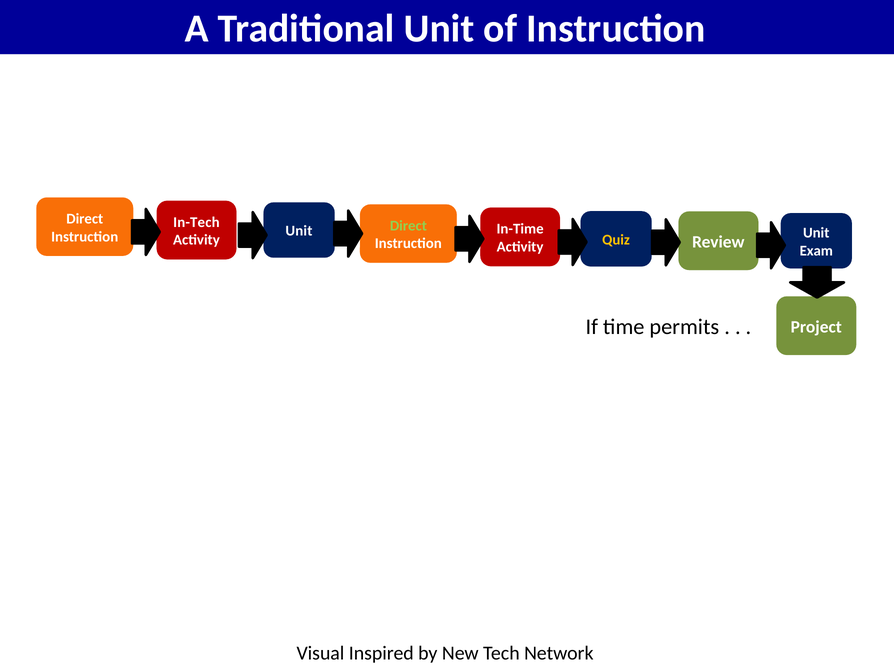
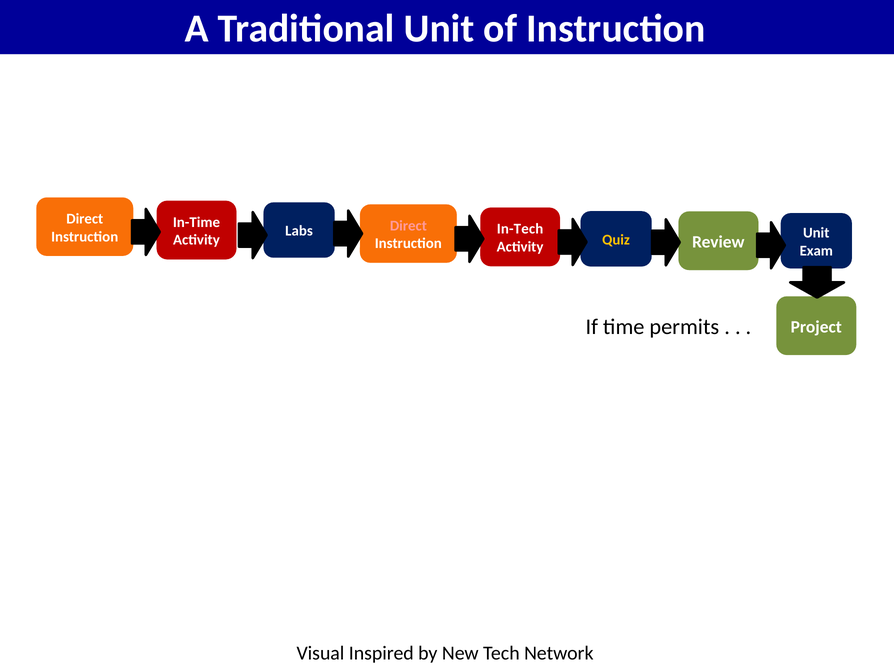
In-Tech: In-Tech -> In-Time
Direct at (408, 226) colour: light green -> pink
In-Time: In-Time -> In-Tech
Unit at (299, 231): Unit -> Labs
